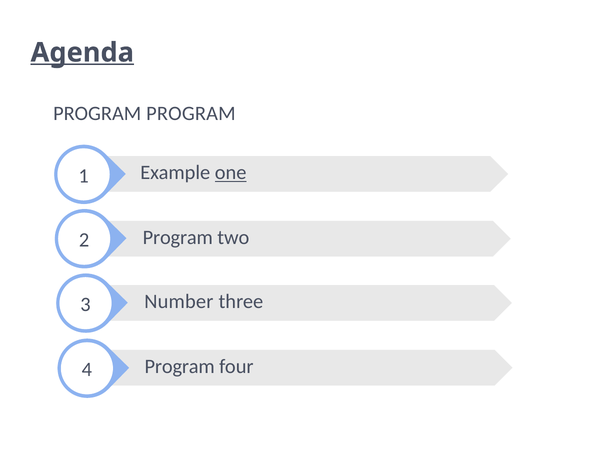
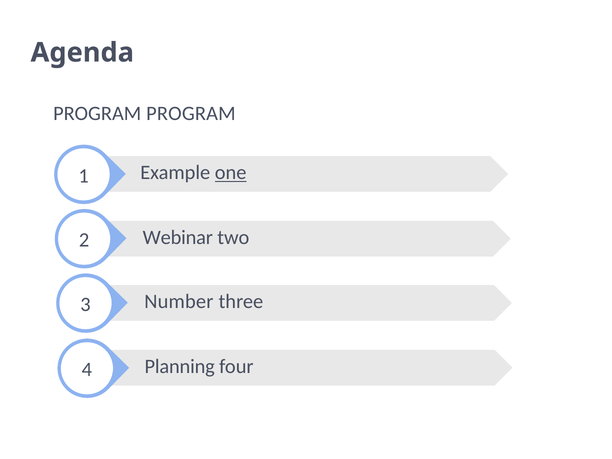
Agenda underline: present -> none
Program at (178, 237): Program -> Webinar
Program at (180, 366): Program -> Planning
